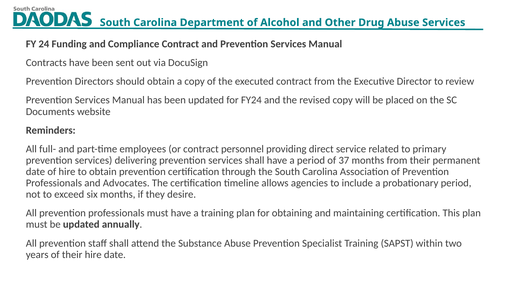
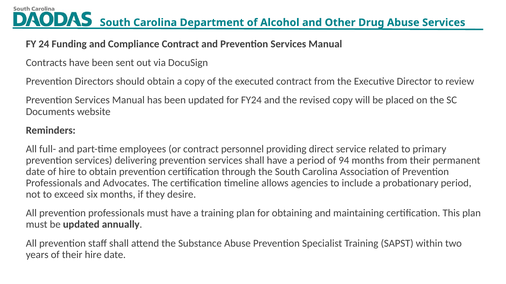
37: 37 -> 94
